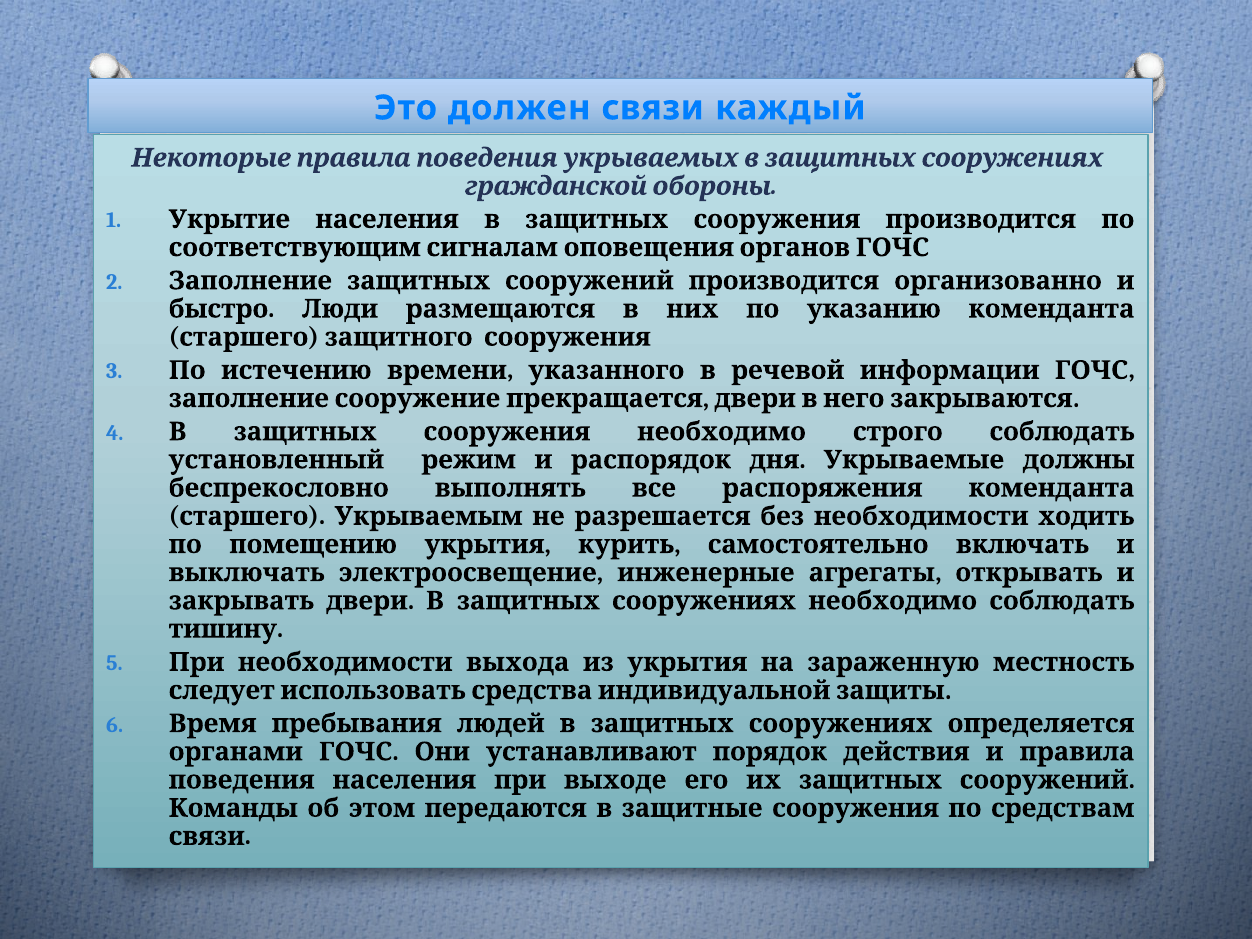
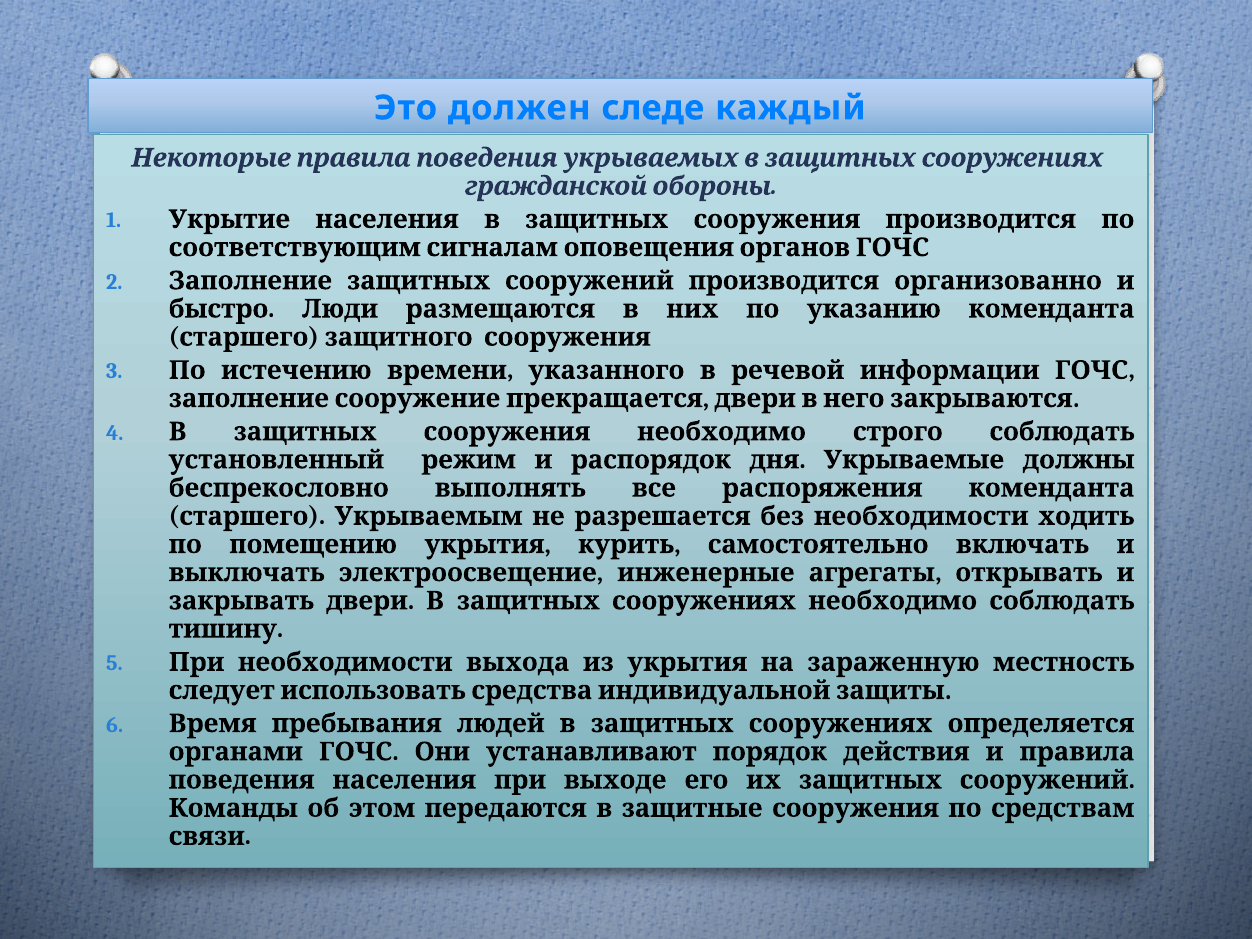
должен связи: связи -> следе
